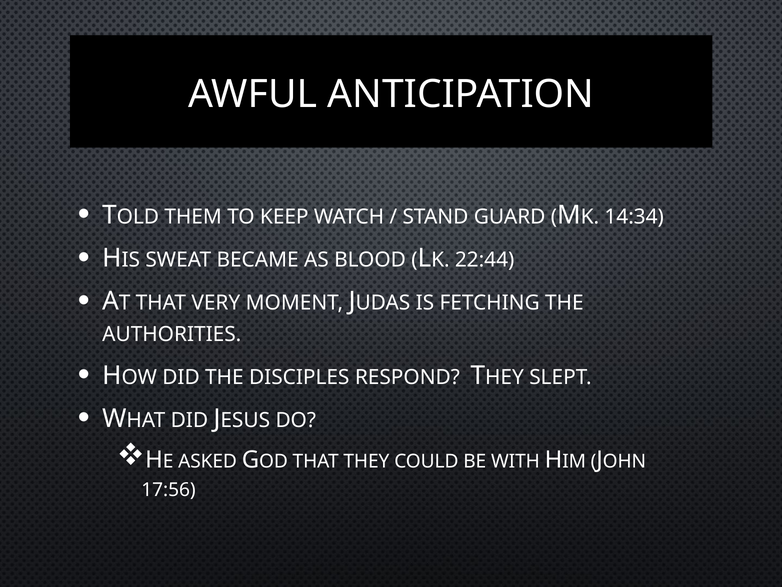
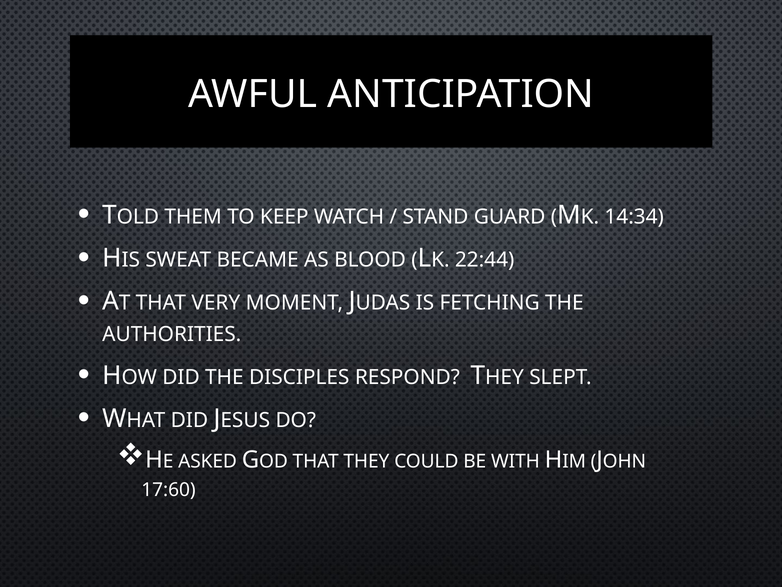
17:56: 17:56 -> 17:60
